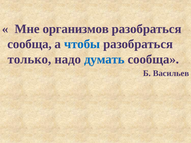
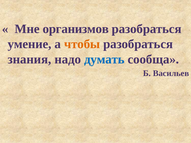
сообща at (30, 44): сообща -> умение
чтобы colour: blue -> orange
только: только -> знания
